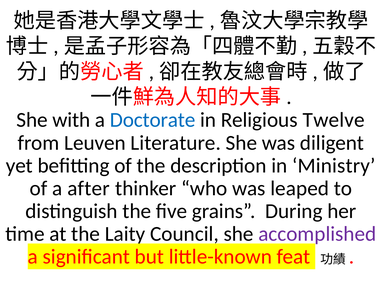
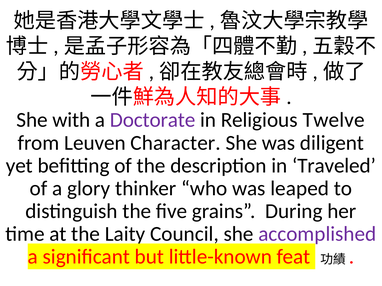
Doctorate colour: blue -> purple
Literature: Literature -> Character
Ministry: Ministry -> Traveled
after: after -> glory
